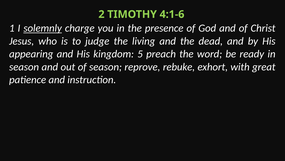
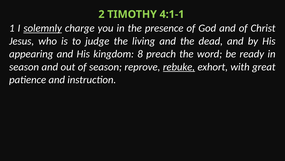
4:1-6: 4:1-6 -> 4:1-1
5: 5 -> 8
rebuke underline: none -> present
